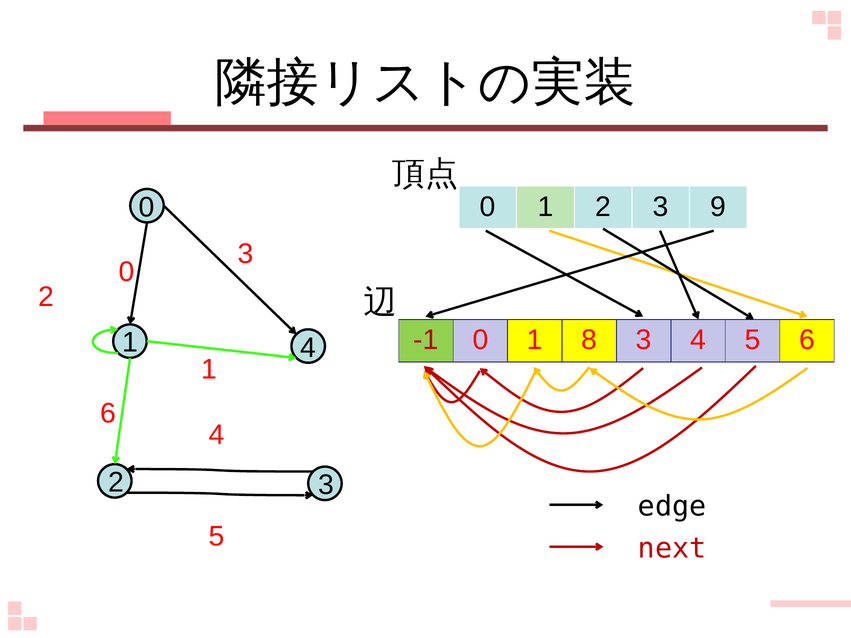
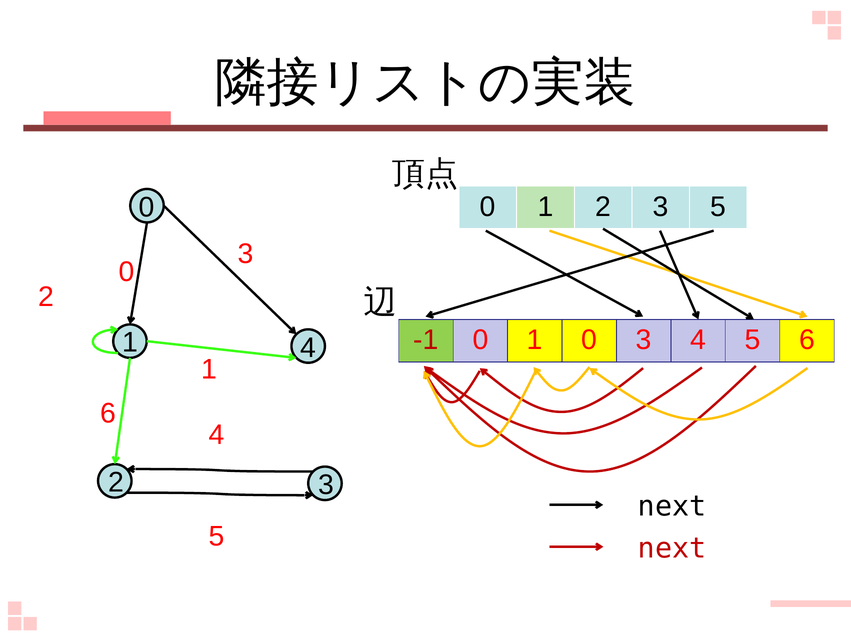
3 9: 9 -> 5
0 1 8: 8 -> 0
edge at (672, 506): edge -> next
